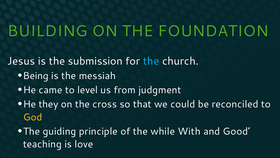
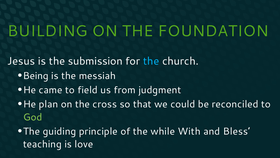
level: level -> field
they: they -> plan
God colour: yellow -> light green
Good: Good -> Bless
